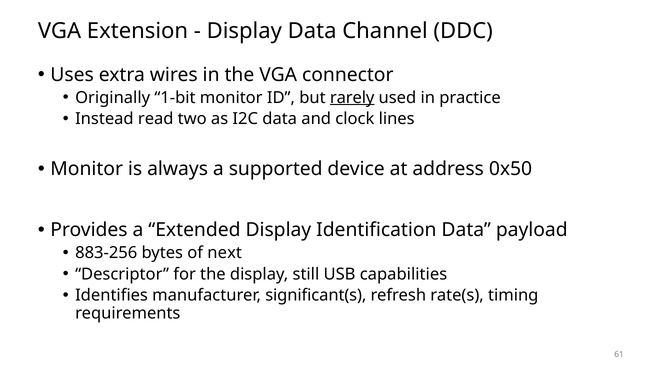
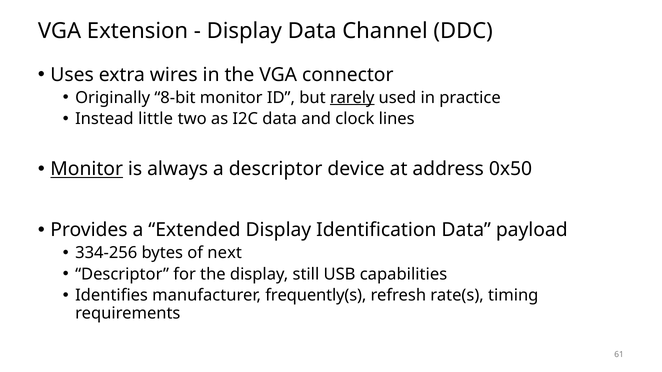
1-bit: 1-bit -> 8-bit
read: read -> little
Monitor at (87, 169) underline: none -> present
a supported: supported -> descriptor
883-256: 883-256 -> 334-256
significant(s: significant(s -> frequently(s
